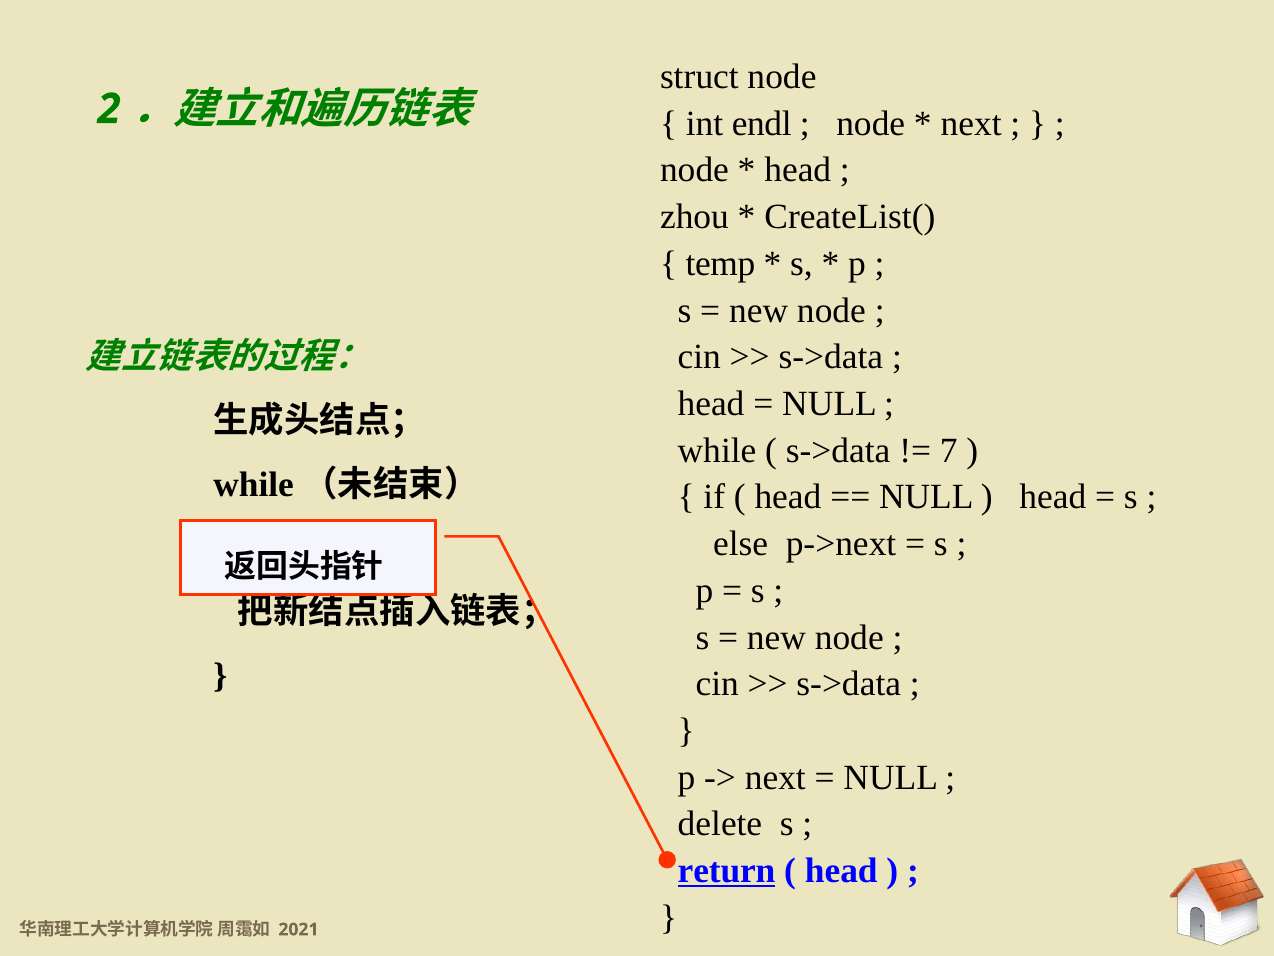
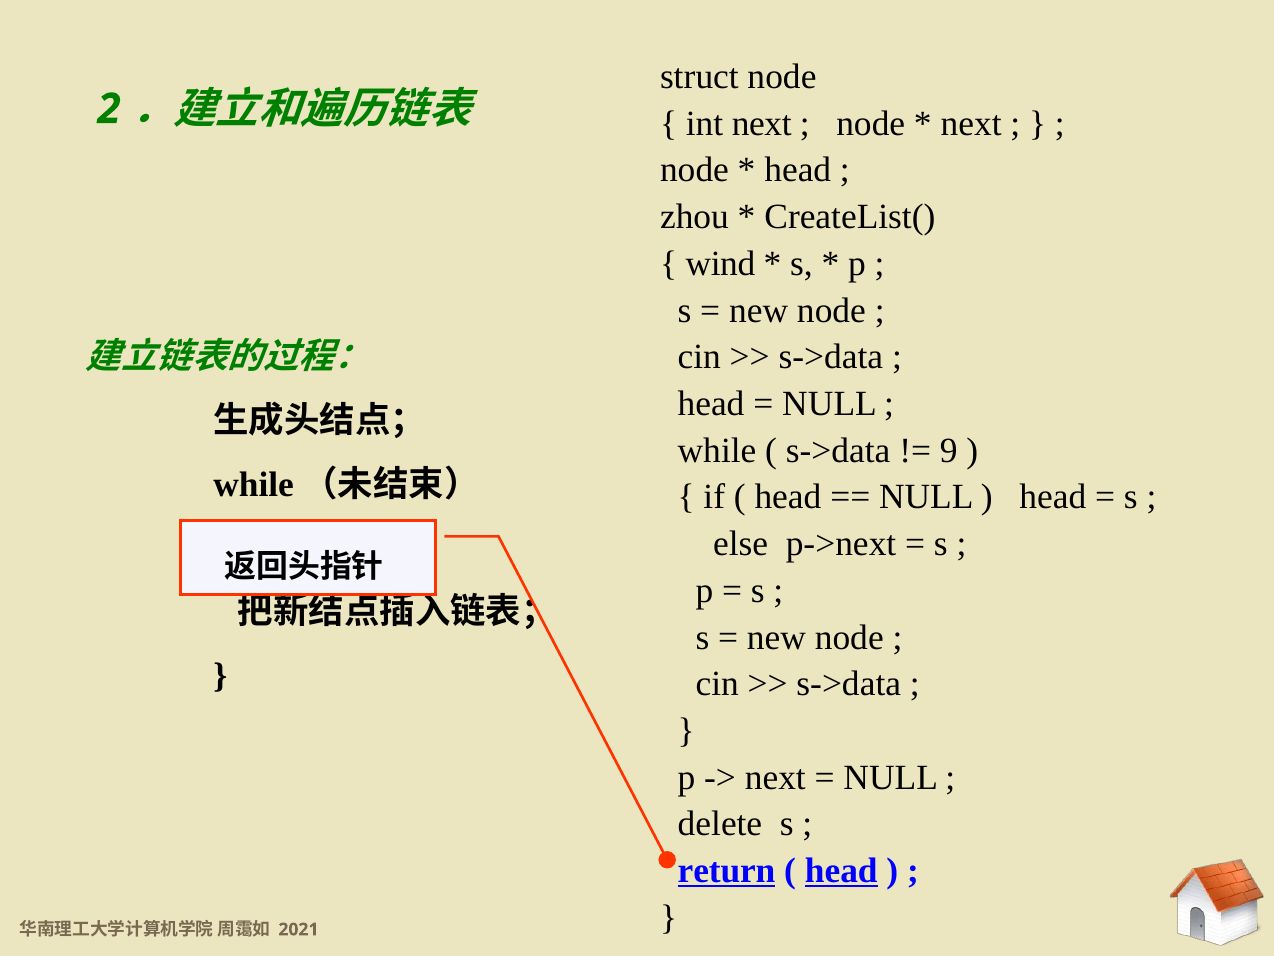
int endl: endl -> next
temp: temp -> wind
7: 7 -> 9
head at (841, 871) underline: none -> present
